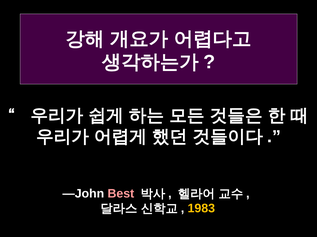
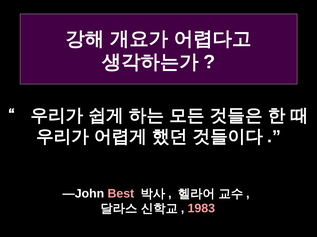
1983 colour: yellow -> pink
